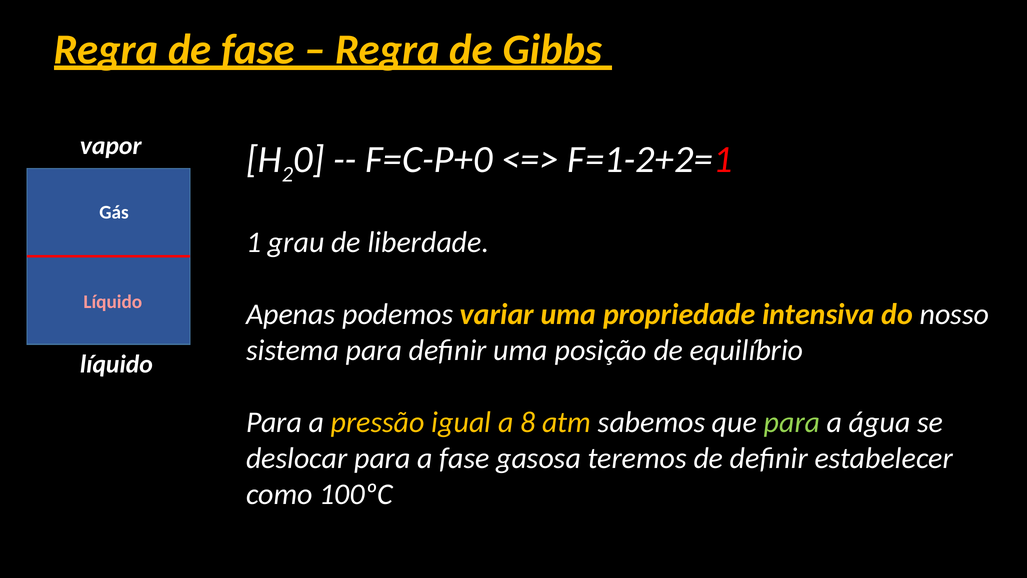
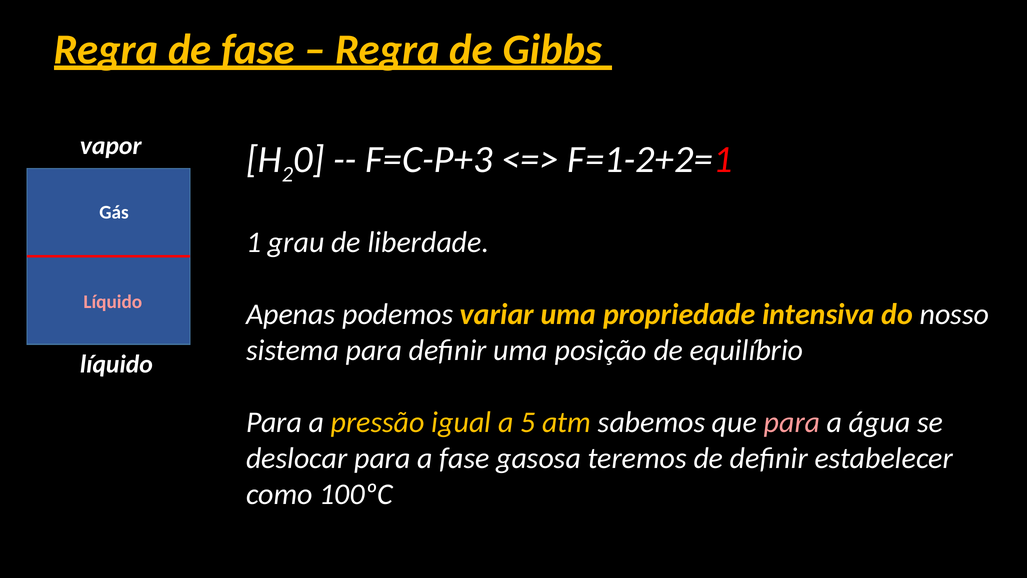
F=C-P+0: F=C-P+0 -> F=C-P+3
8: 8 -> 5
para at (792, 422) colour: light green -> pink
